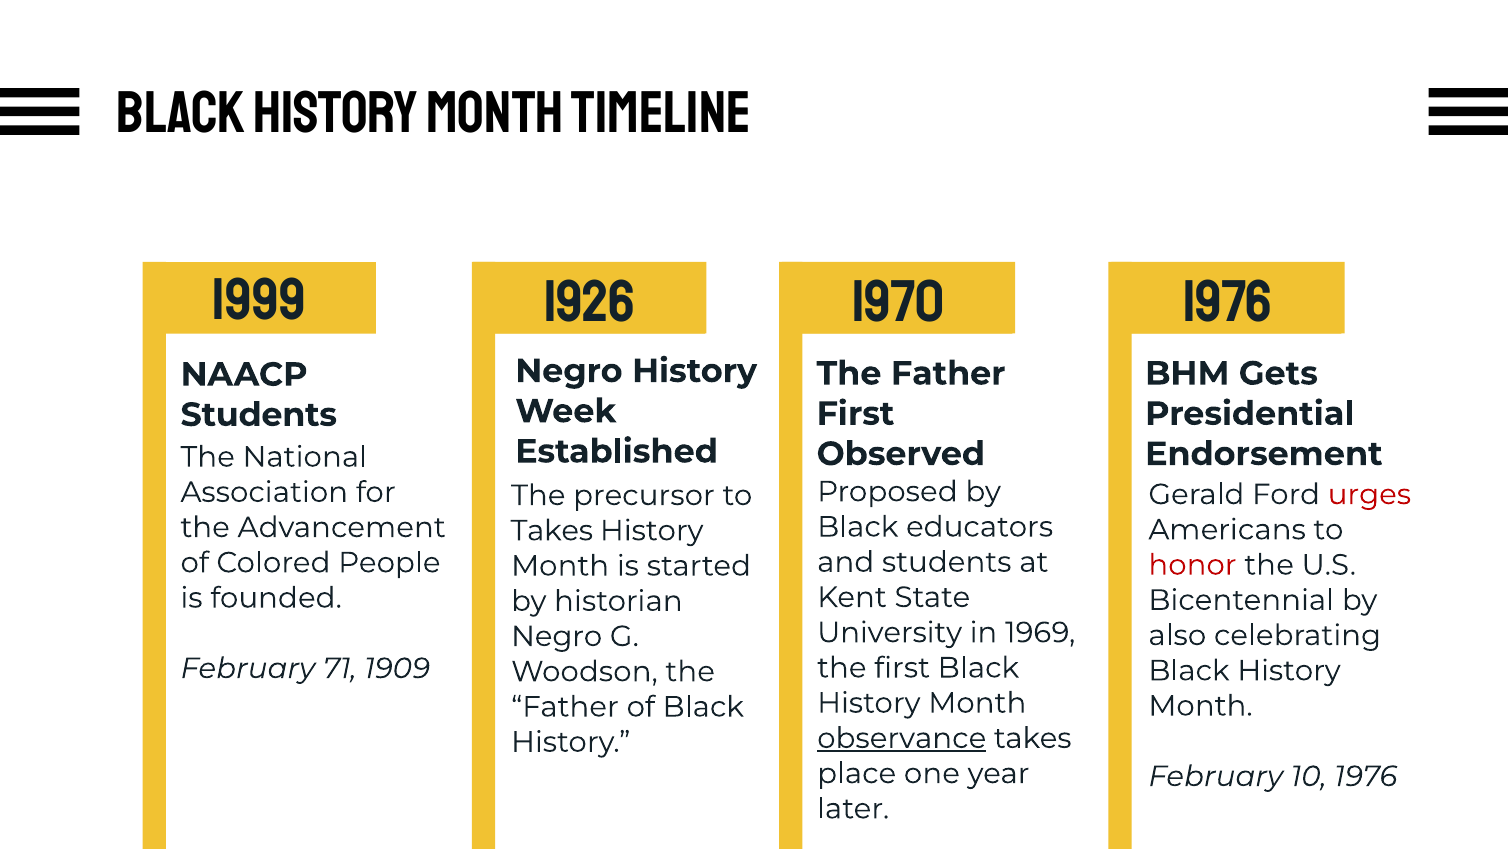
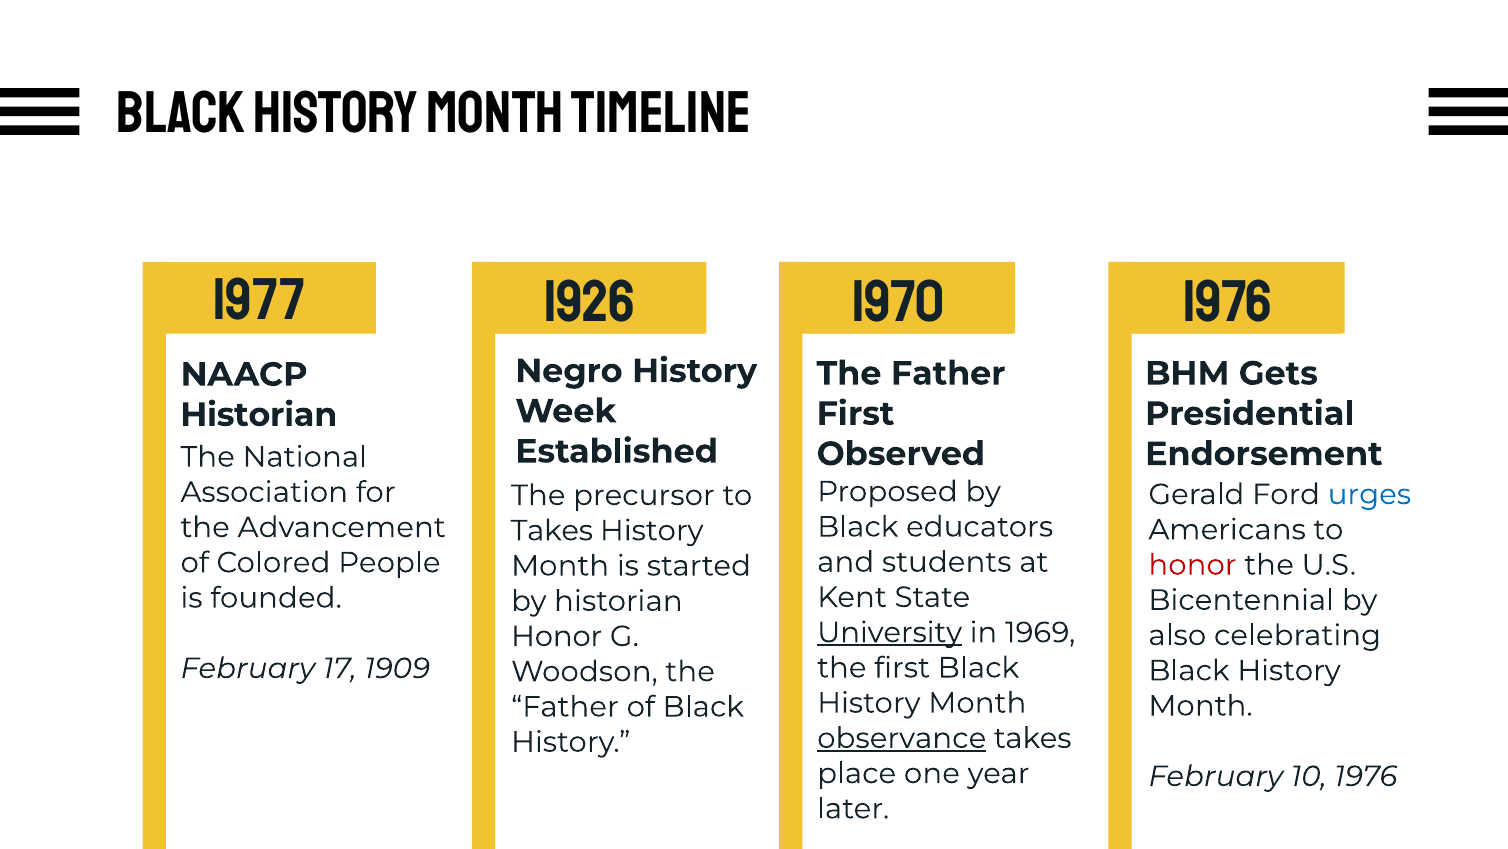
1999: 1999 -> 1977
Students at (259, 415): Students -> Historian
urges colour: red -> blue
University underline: none -> present
Negro at (557, 636): Negro -> Honor
71: 71 -> 17
